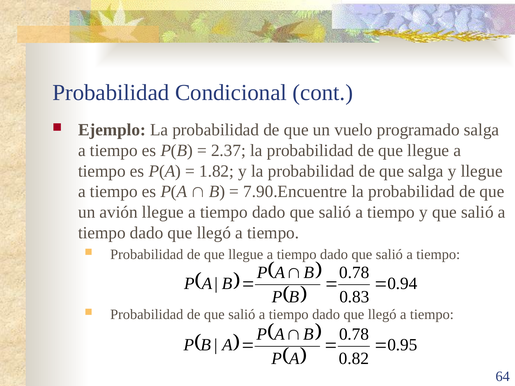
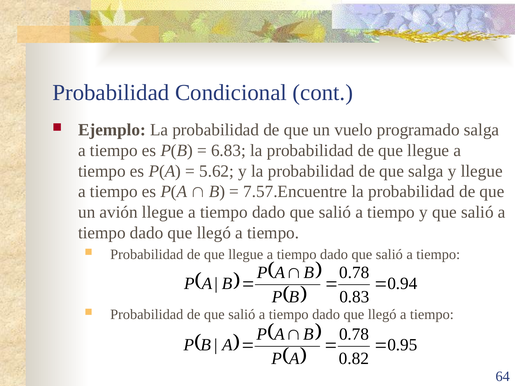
2.37: 2.37 -> 6.83
1.82: 1.82 -> 5.62
7.90.Encuentre: 7.90.Encuentre -> 7.57.Encuentre
